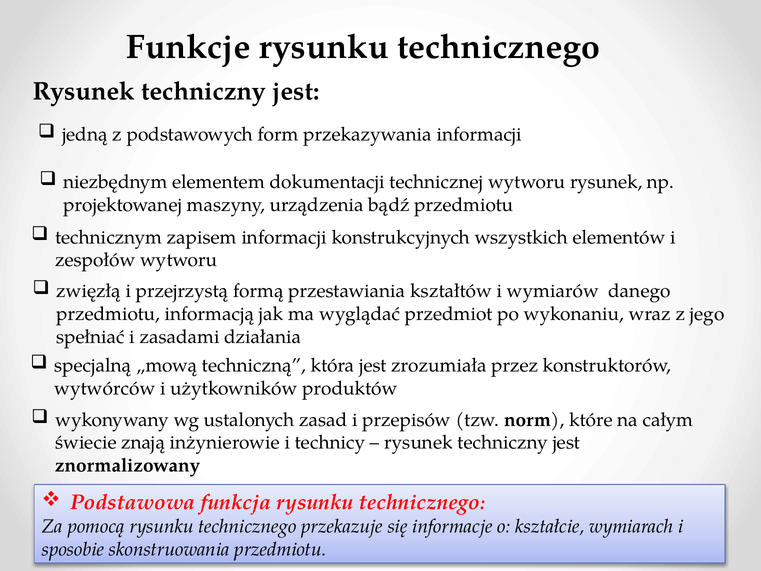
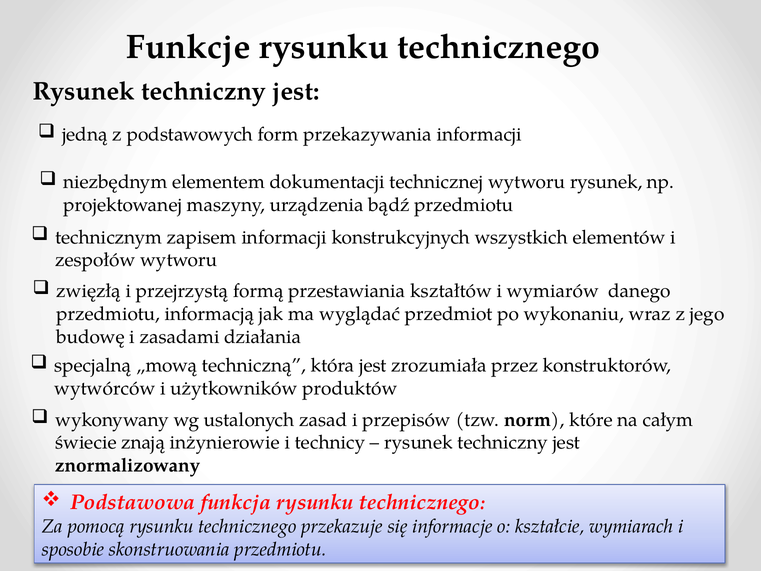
spełniać: spełniać -> budowę
